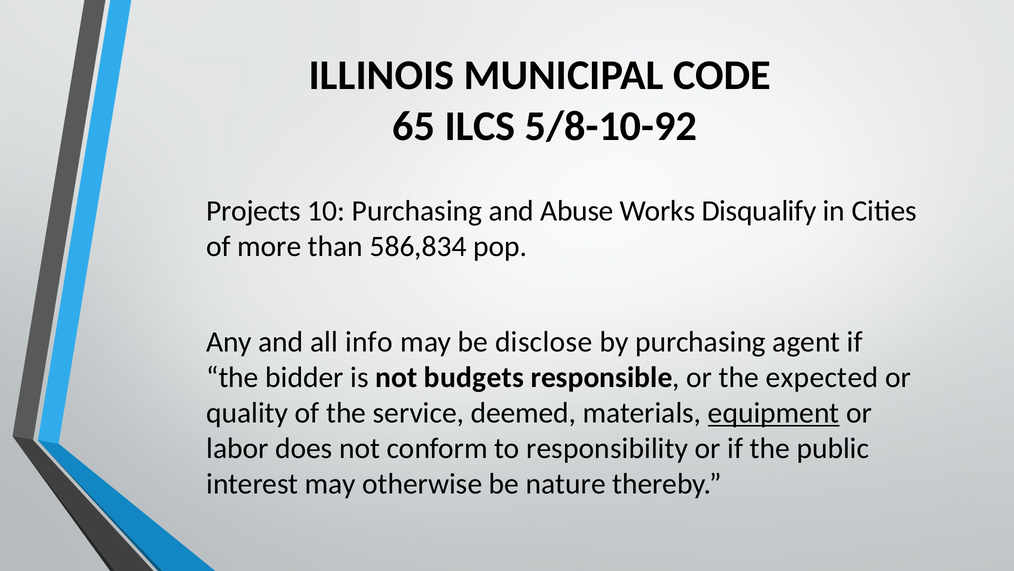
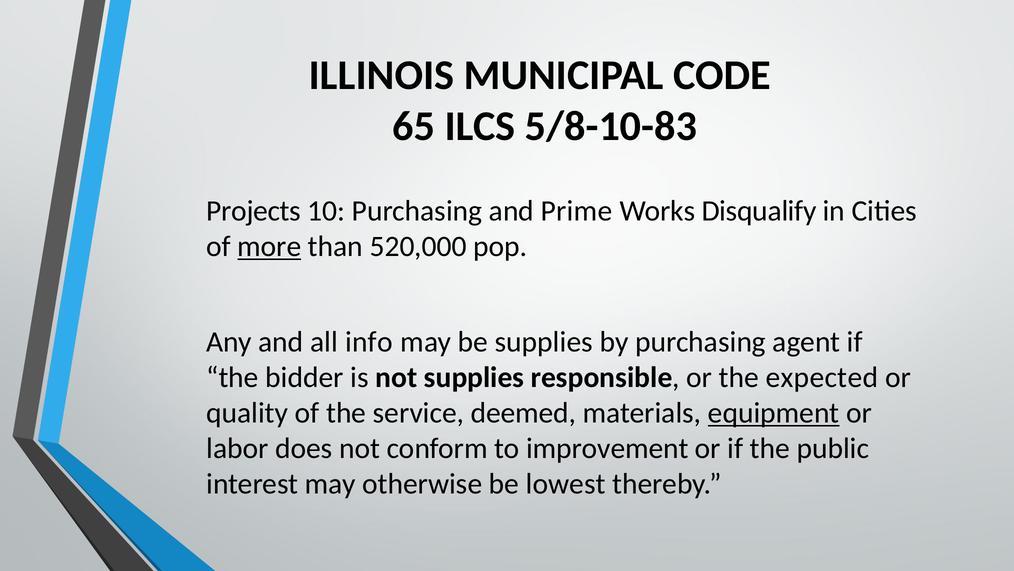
5/8-10-92: 5/8-10-92 -> 5/8-10-83
Abuse: Abuse -> Prime
more underline: none -> present
586,834: 586,834 -> 520,000
be disclose: disclose -> supplies
not budgets: budgets -> supplies
responsibility: responsibility -> improvement
nature: nature -> lowest
